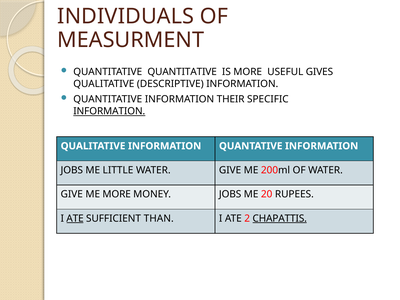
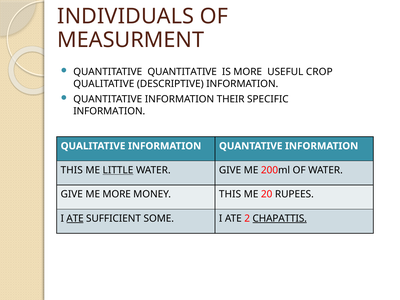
GIVES: GIVES -> CROP
INFORMATION at (109, 111) underline: present -> none
JOBS at (72, 170): JOBS -> THIS
LITTLE underline: none -> present
MONEY JOBS: JOBS -> THIS
THAN: THAN -> SOME
